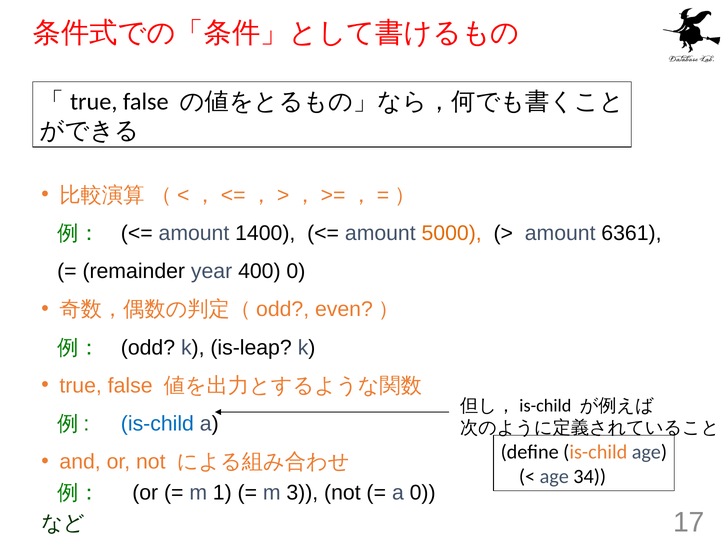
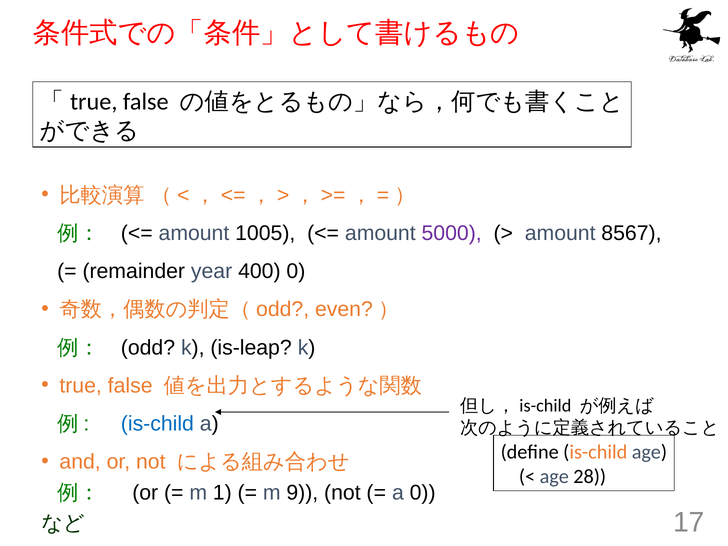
1400: 1400 -> 1005
5000 colour: orange -> purple
6361: 6361 -> 8567
34: 34 -> 28
3: 3 -> 9
